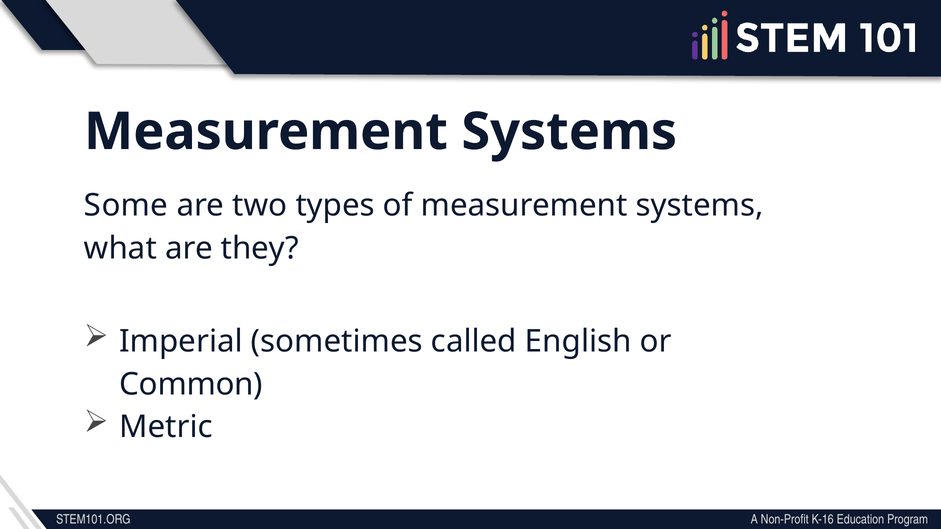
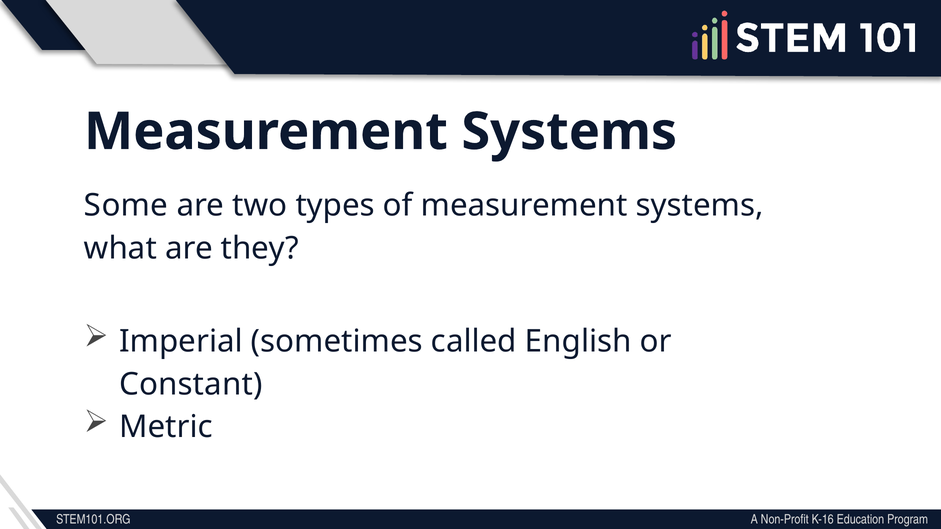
Common: Common -> Constant
